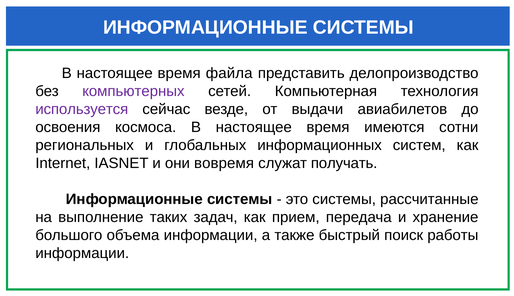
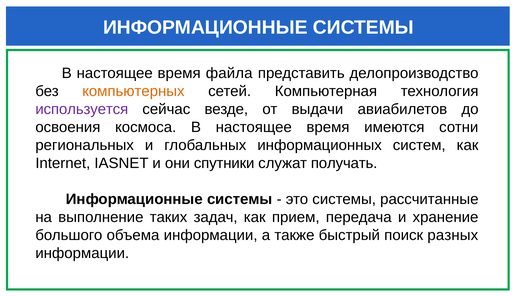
компьютерных colour: purple -> orange
вовремя: вовремя -> спутники
работы: работы -> разных
